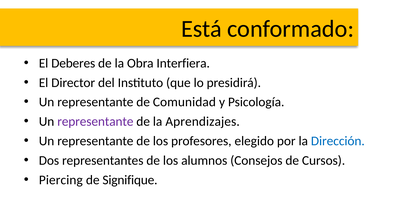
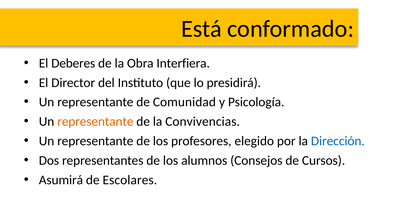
representante at (95, 122) colour: purple -> orange
Aprendizajes: Aprendizajes -> Convivencias
Piercing: Piercing -> Asumirá
Signifique: Signifique -> Escolares
